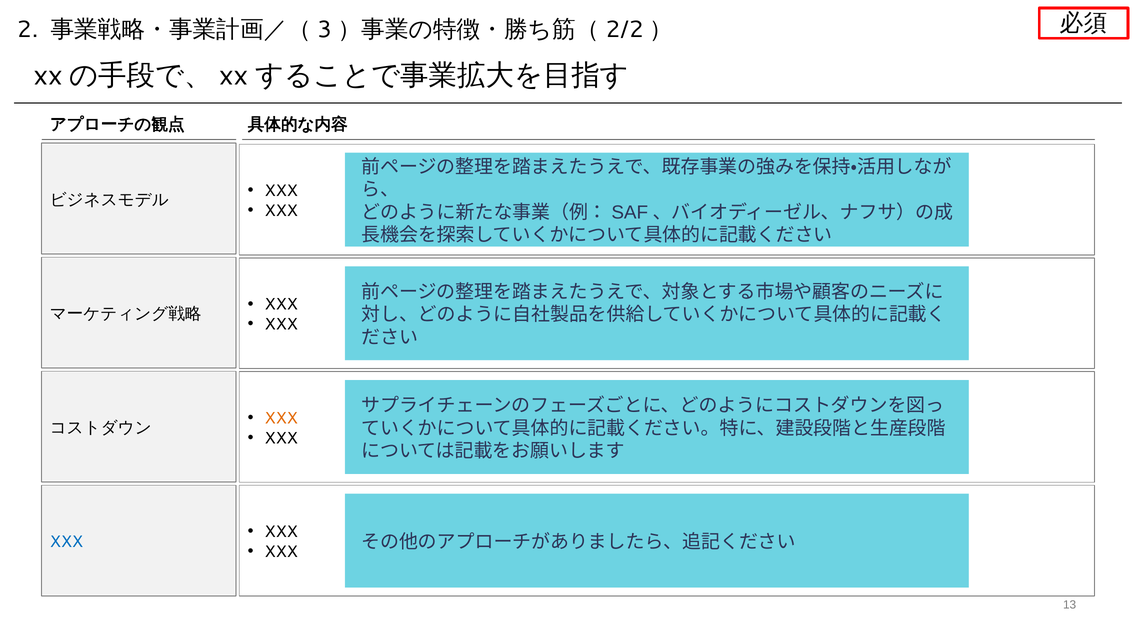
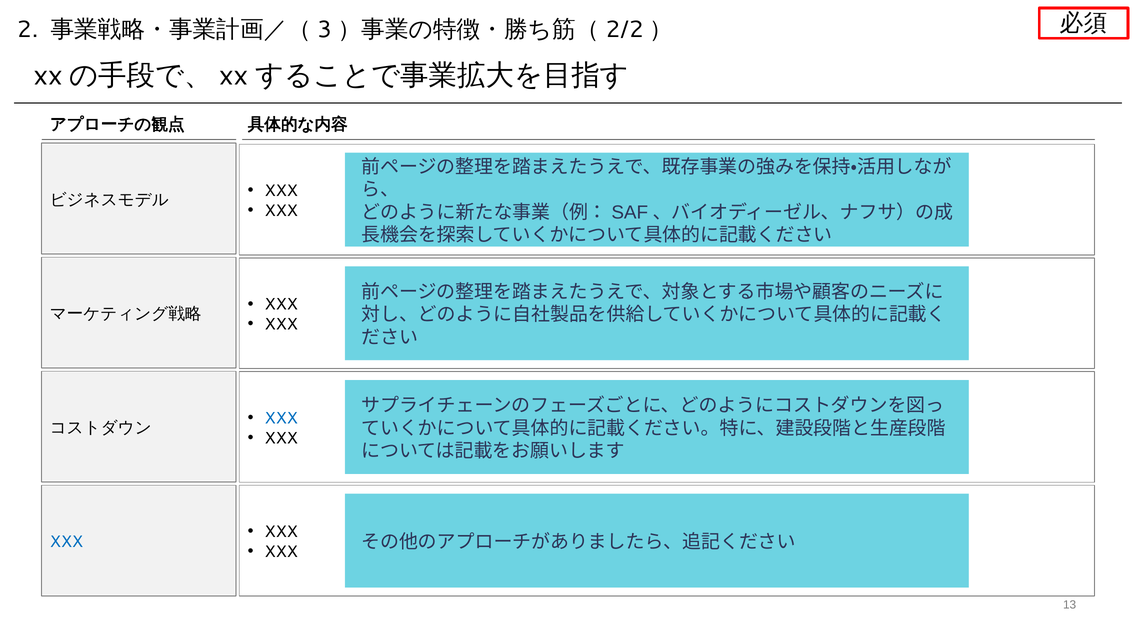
XXX at (281, 418) colour: orange -> blue
